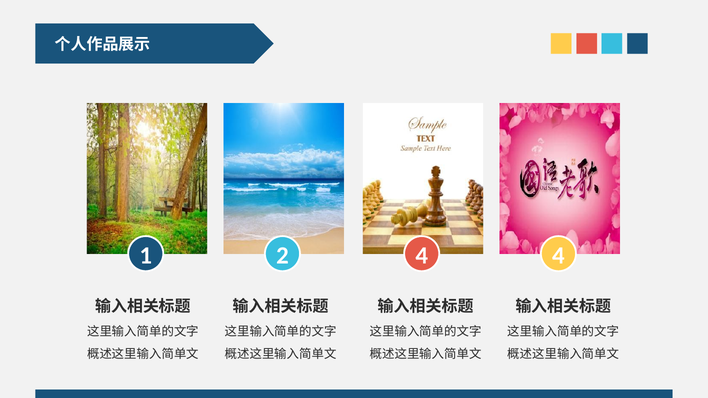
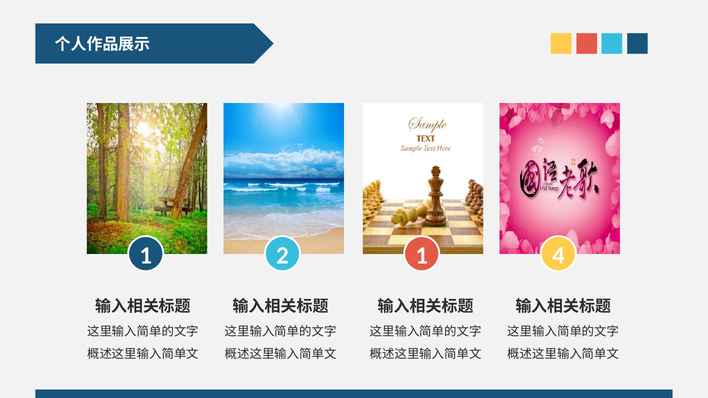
2 4: 4 -> 1
